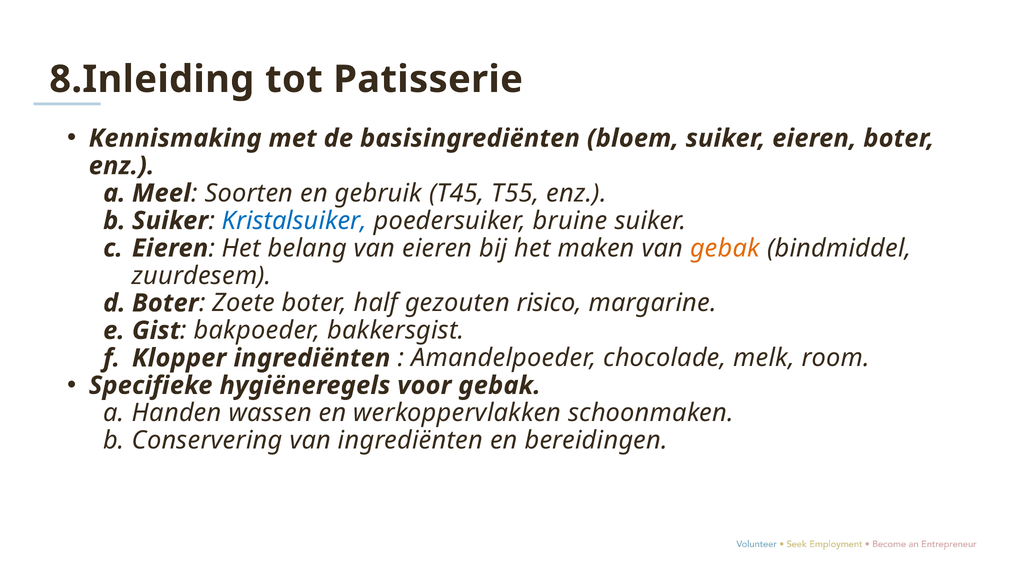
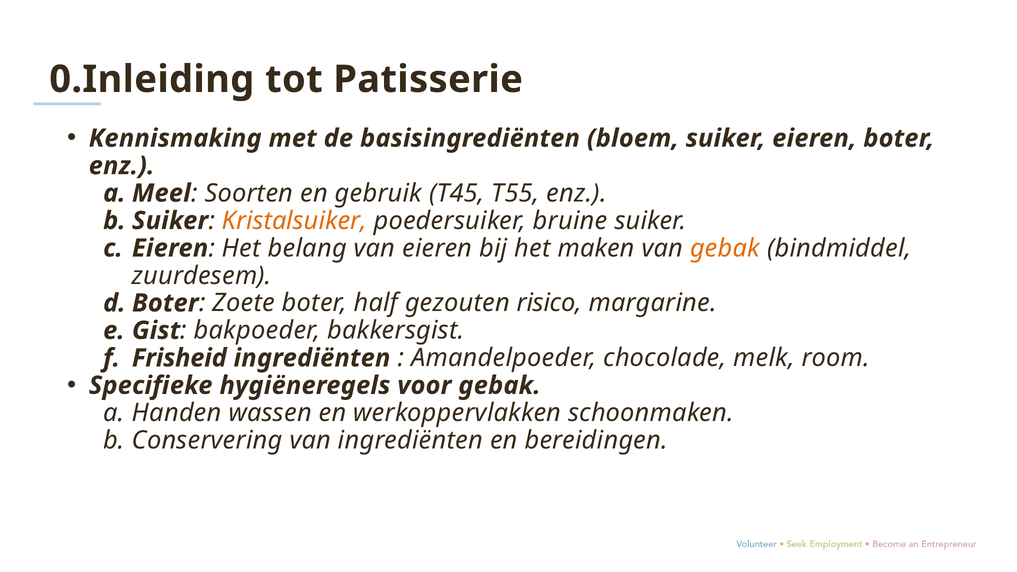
8.Inleiding: 8.Inleiding -> 0.Inleiding
Kristalsuiker colour: blue -> orange
Klopper: Klopper -> Frisheid
